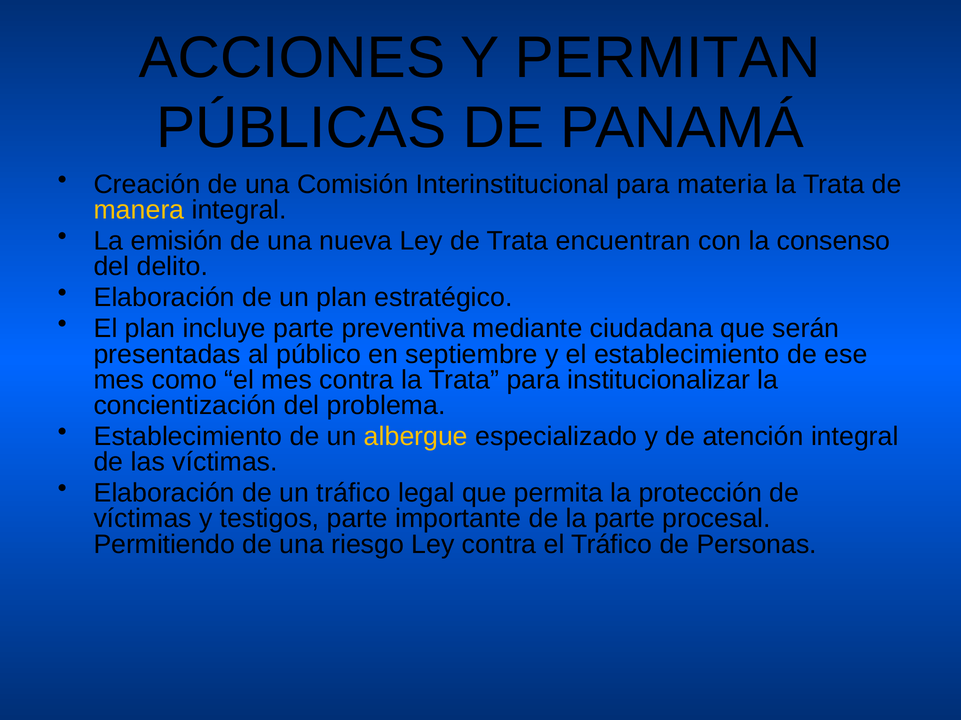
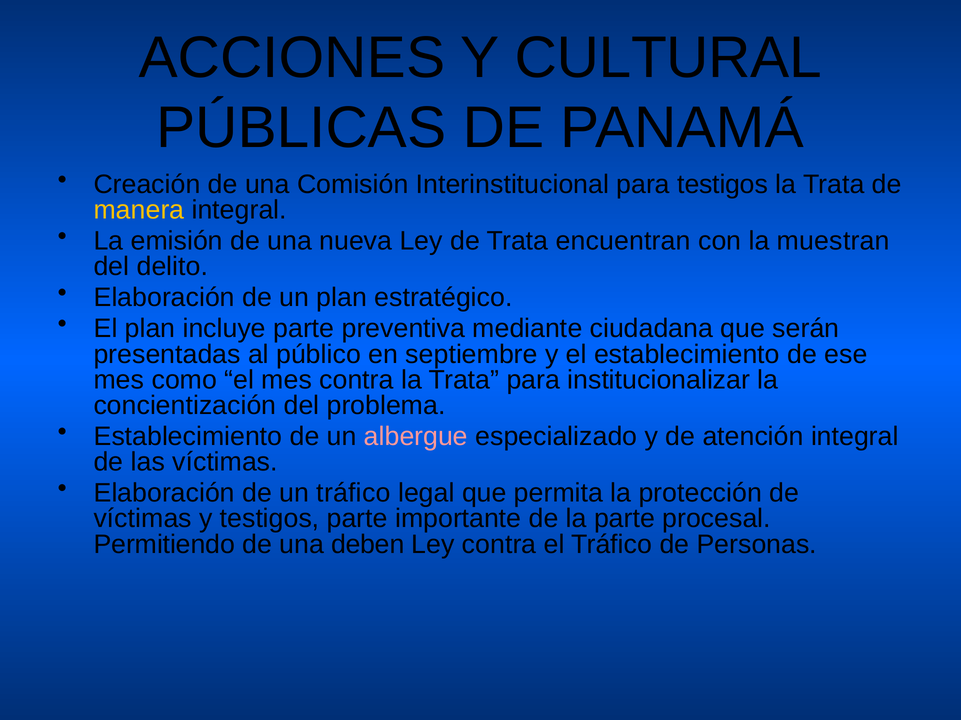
PERMITAN: PERMITAN -> CULTURAL
para materia: materia -> testigos
consenso: consenso -> muestran
albergue colour: yellow -> pink
riesgo: riesgo -> deben
